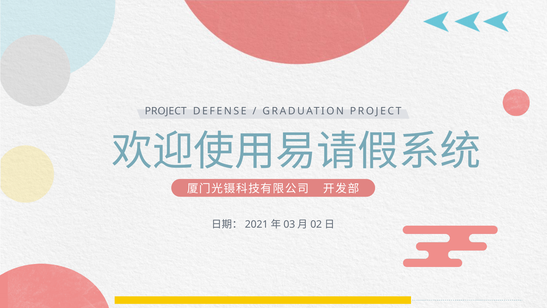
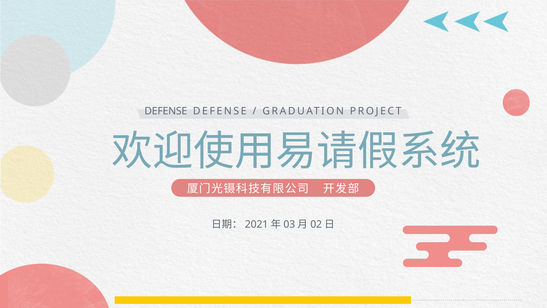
PROJECT at (166, 111): PROJECT -> DEFENSE
